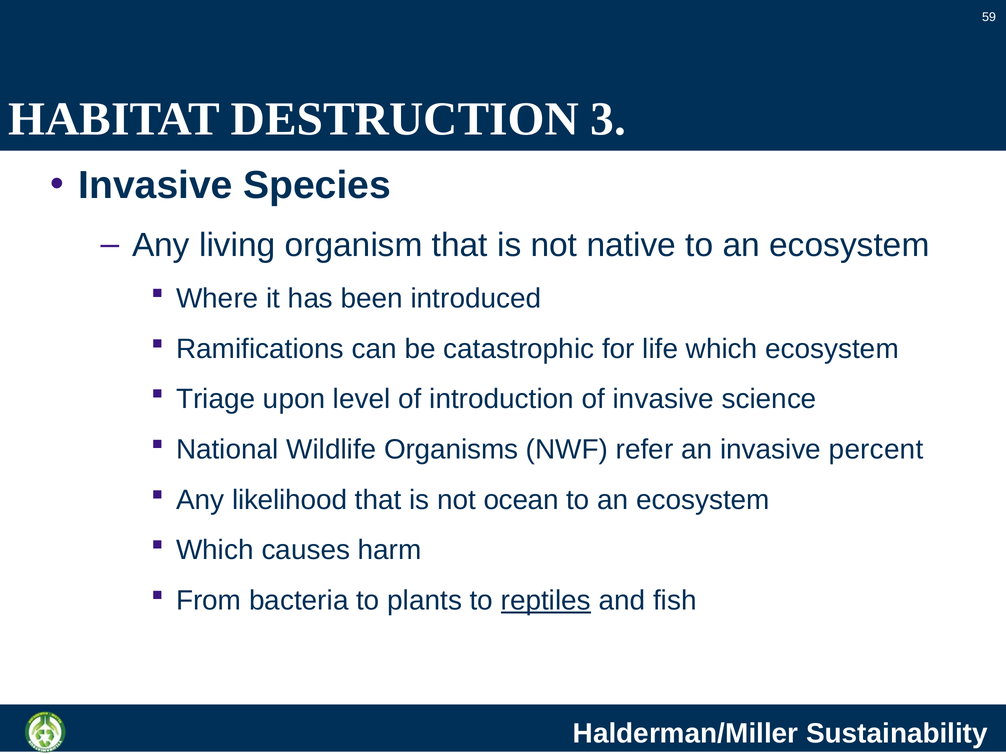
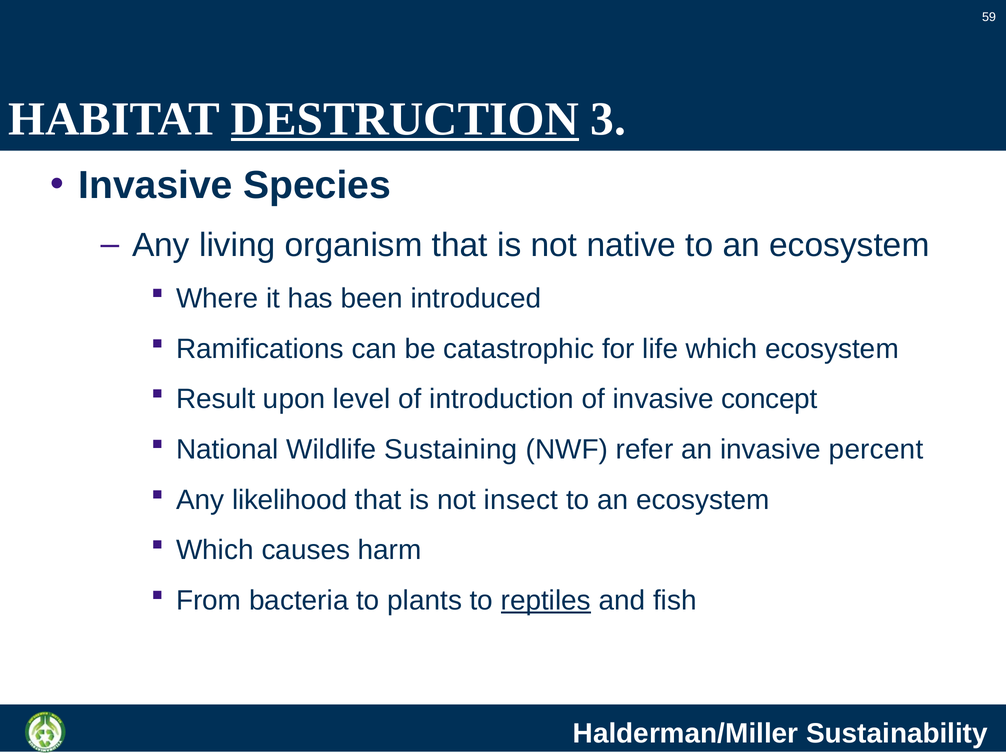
DESTRUCTION underline: none -> present
Triage: Triage -> Result
science: science -> concept
Organisms: Organisms -> Sustaining
ocean: ocean -> insect
